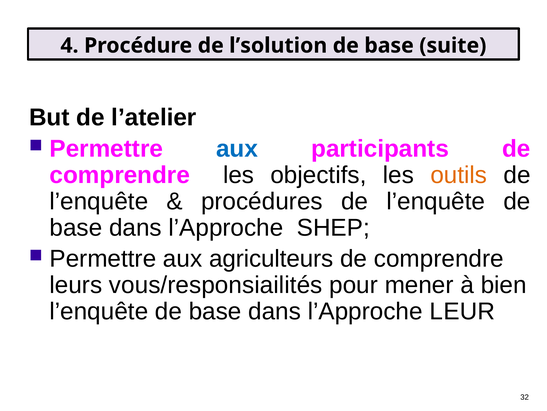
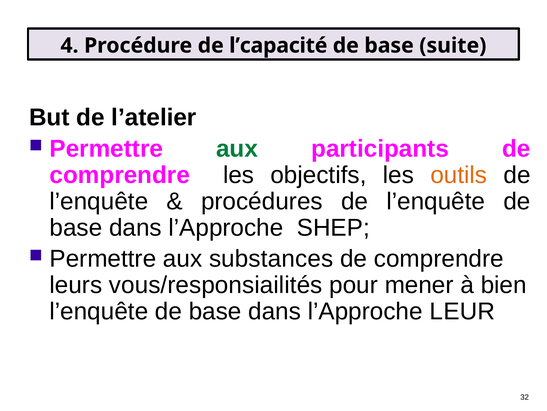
l’solution: l’solution -> l’capacité
aux at (237, 149) colour: blue -> green
agriculteurs: agriculteurs -> substances
